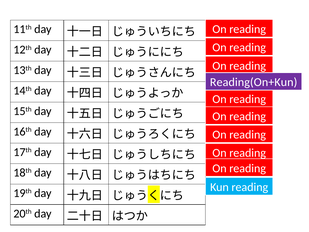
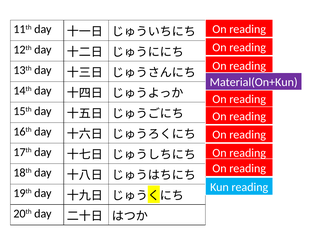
Reading(On+Kun: Reading(On+Kun -> Material(On+Kun
